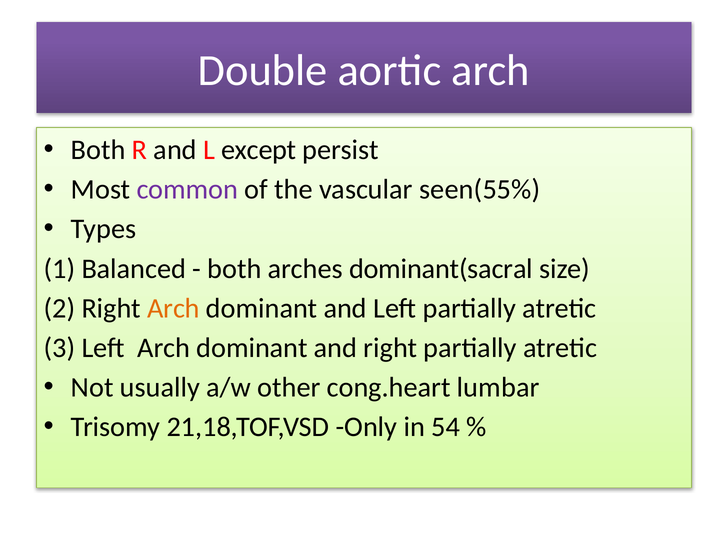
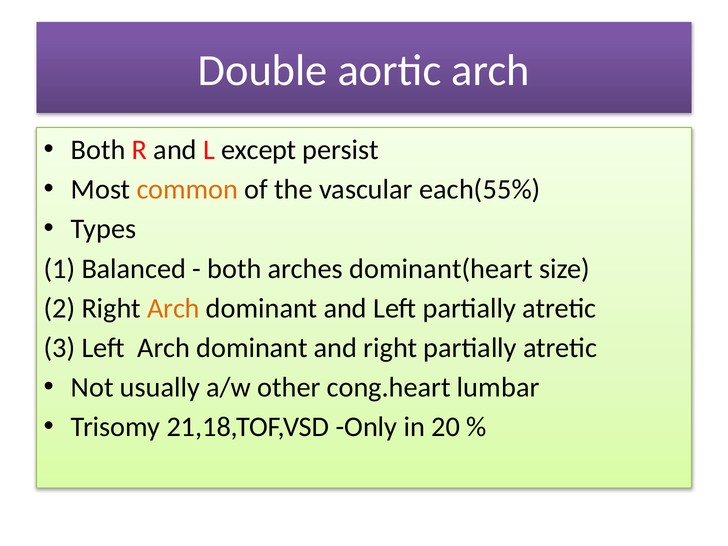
common colour: purple -> orange
seen(55%: seen(55% -> each(55%
dominant(sacral: dominant(sacral -> dominant(heart
54: 54 -> 20
